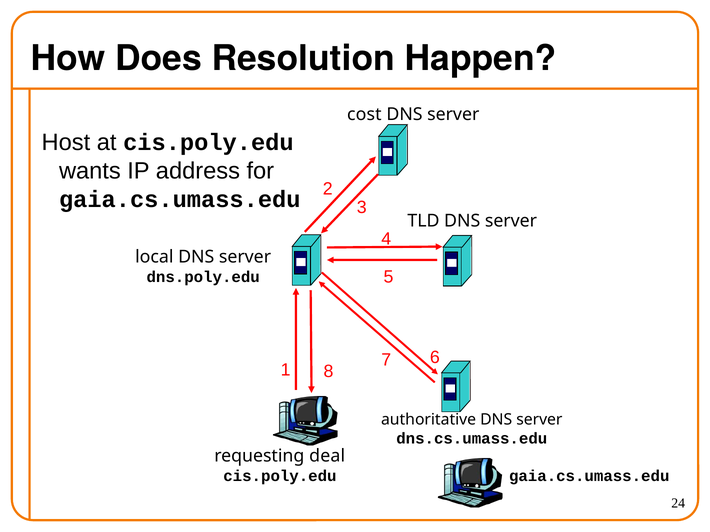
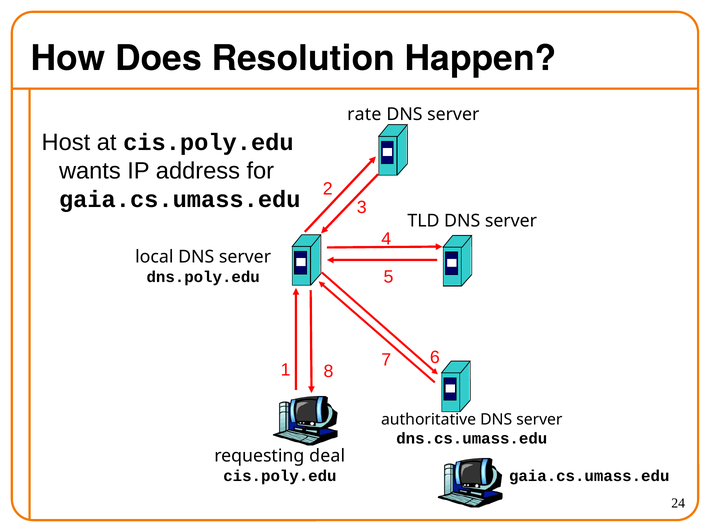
cost: cost -> rate
